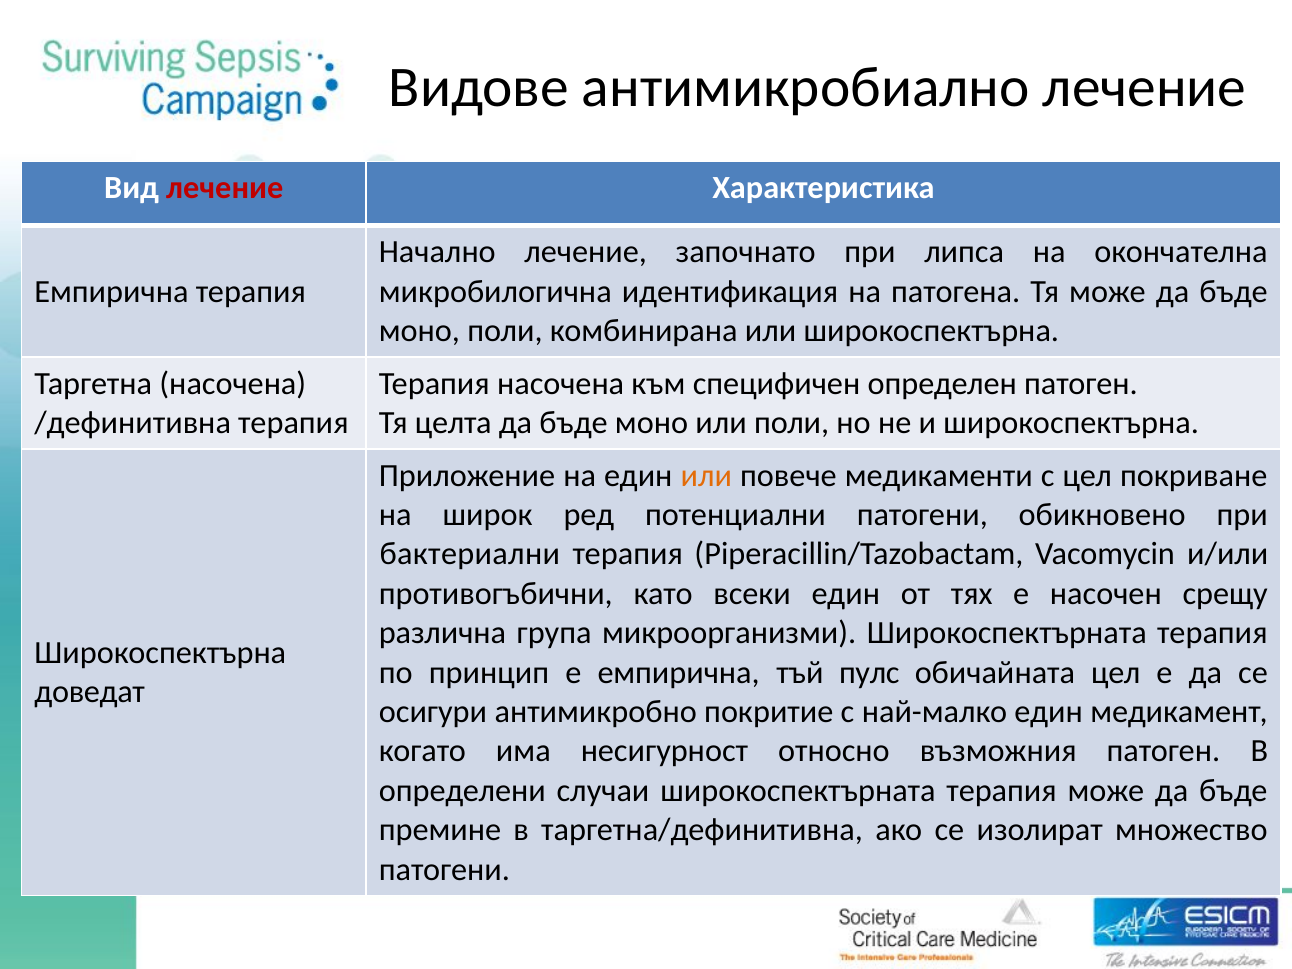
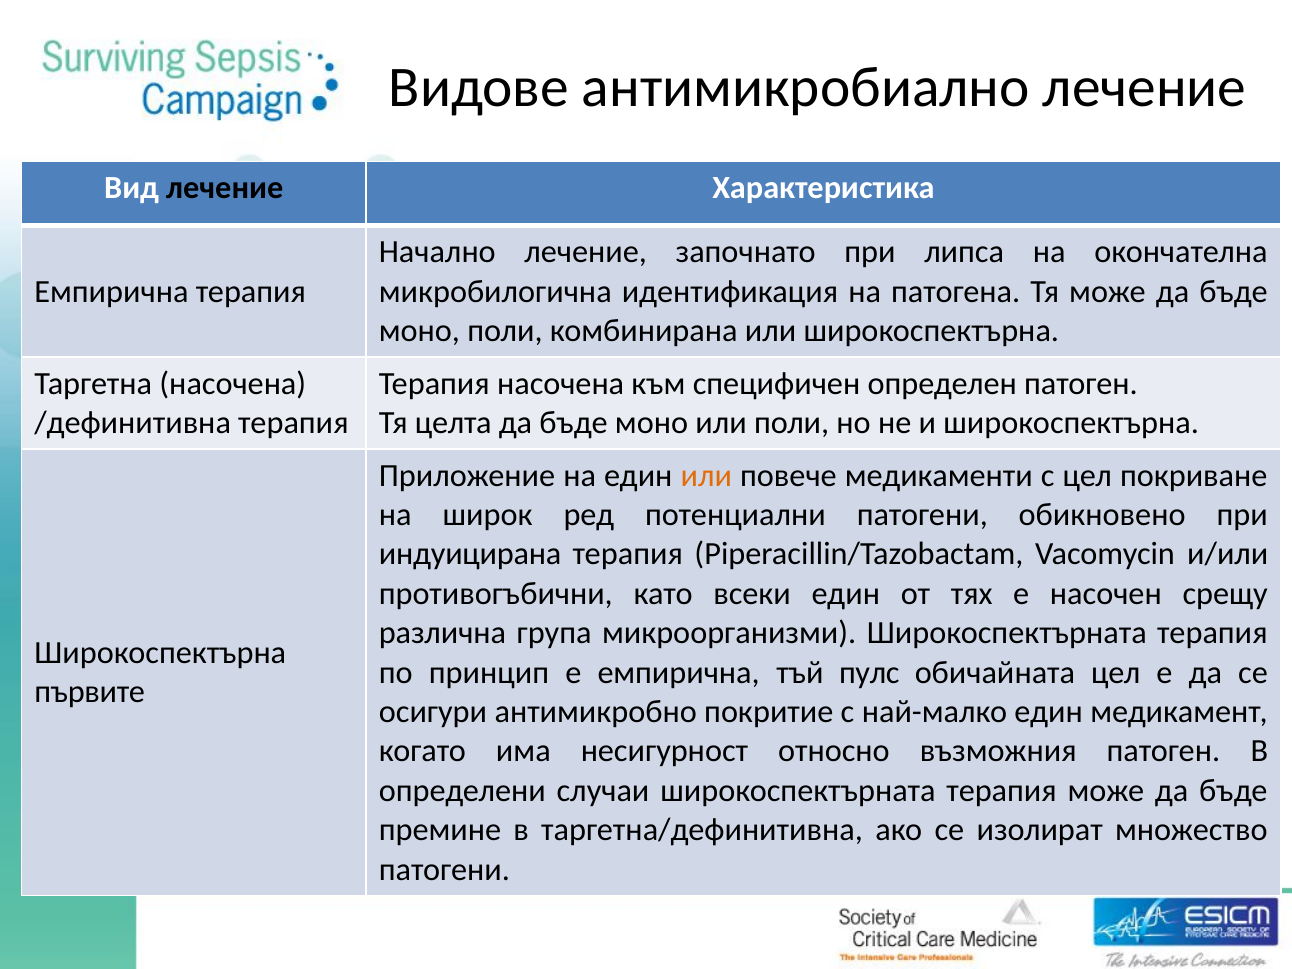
лечение at (225, 188) colour: red -> black
бактериални: бактериални -> индуицирана
доведат: доведат -> първите
